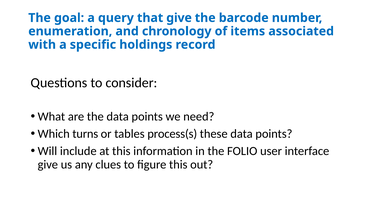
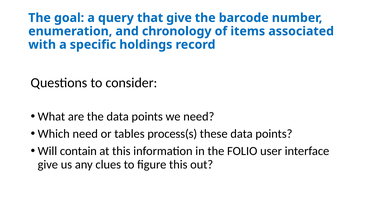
Which turns: turns -> need
include: include -> contain
